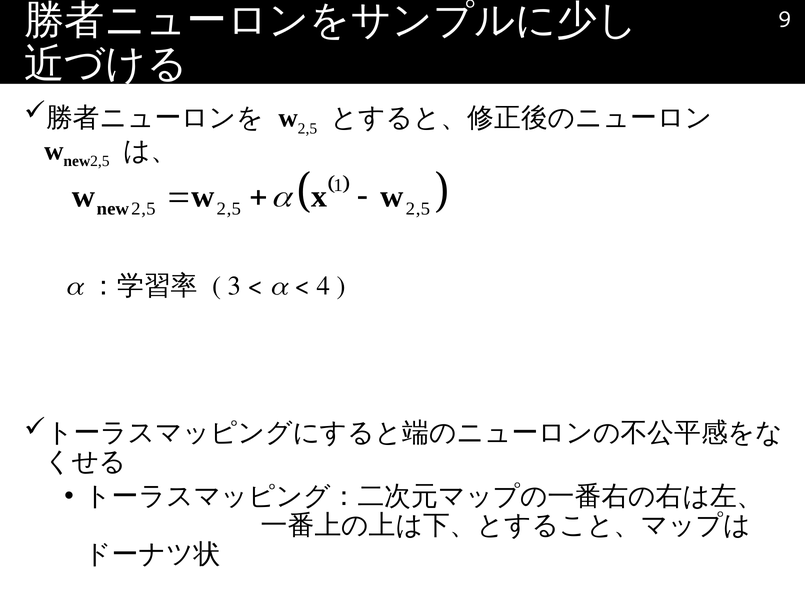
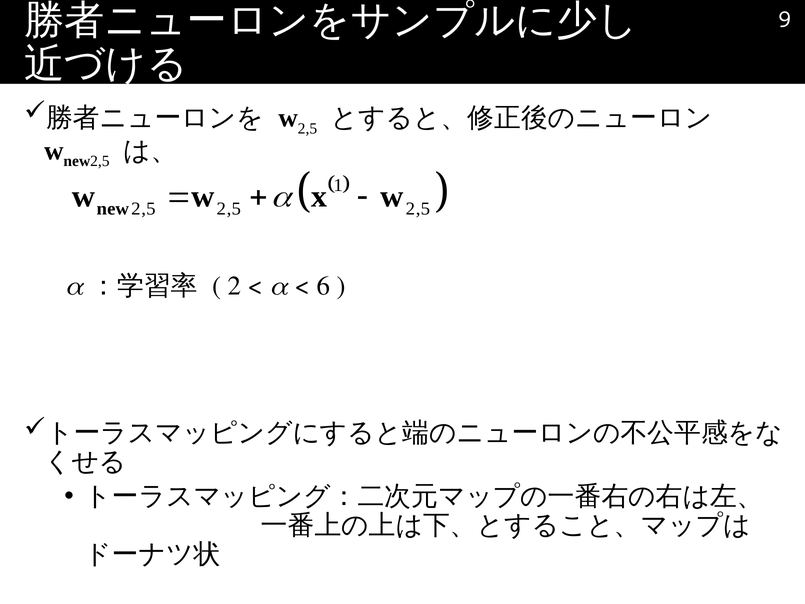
3: 3 -> 2
4: 4 -> 6
